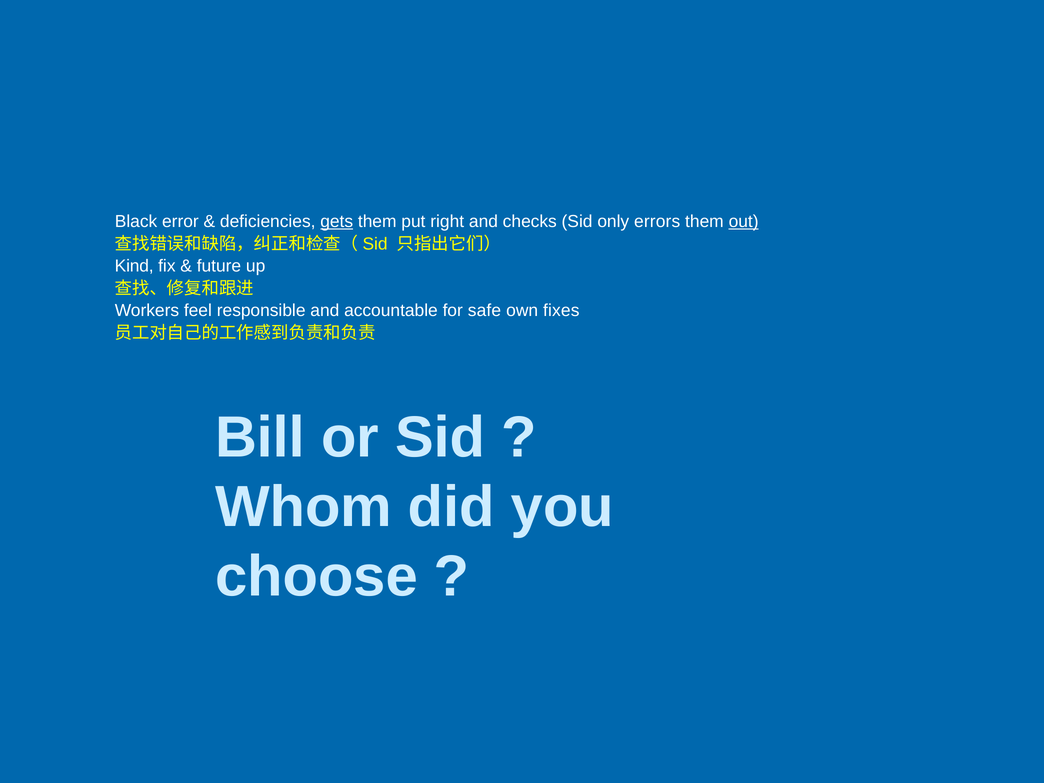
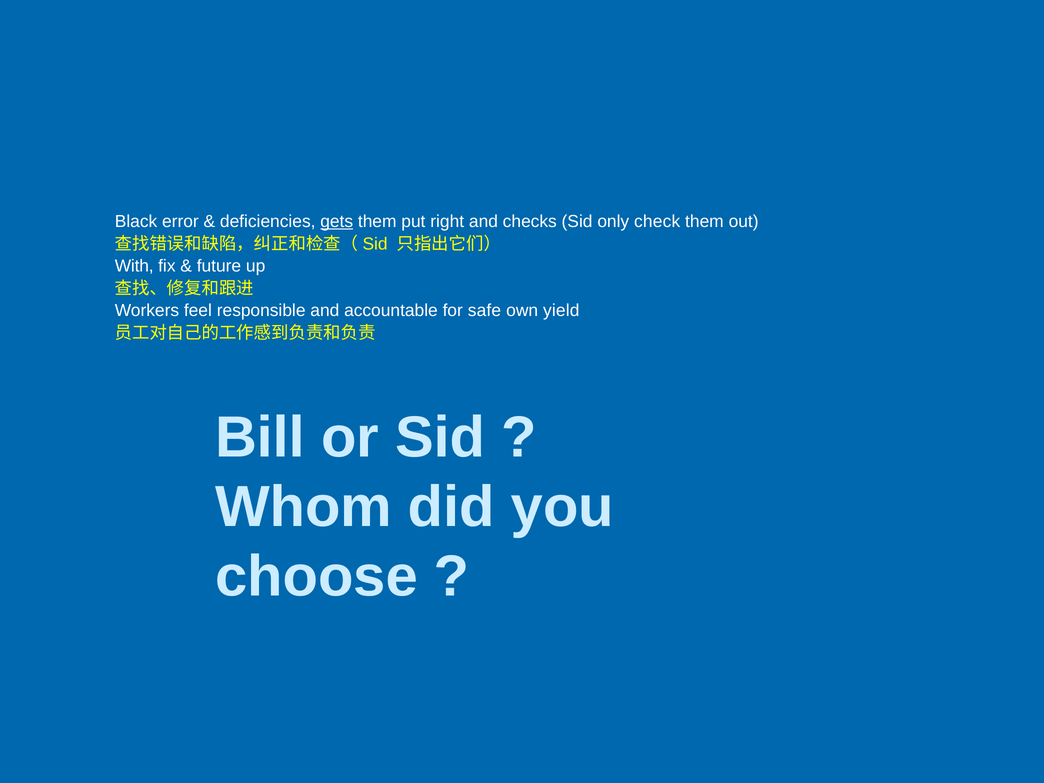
errors: errors -> check
out underline: present -> none
Kind: Kind -> With
fixes: fixes -> yield
